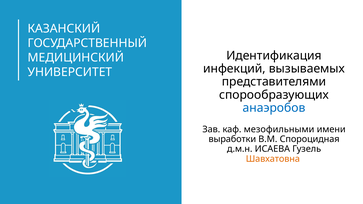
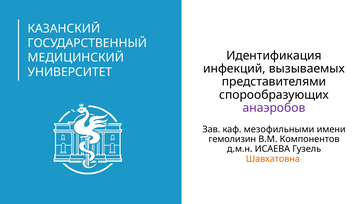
анаэробов colour: blue -> purple
выработки: выработки -> гемолизин
Спороцидная: Спороцидная -> Компонентов
